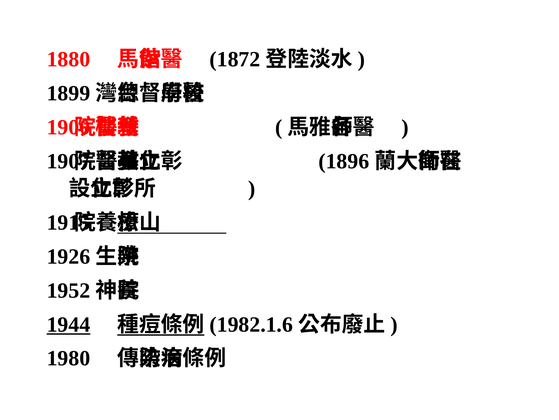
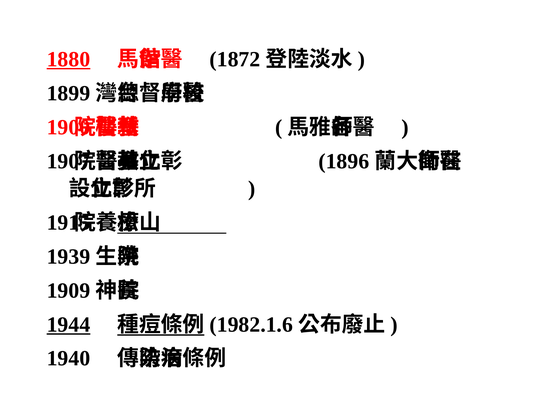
1880 underline: none -> present
1926: 1926 -> 1939
1952: 1952 -> 1909
1980: 1980 -> 1940
